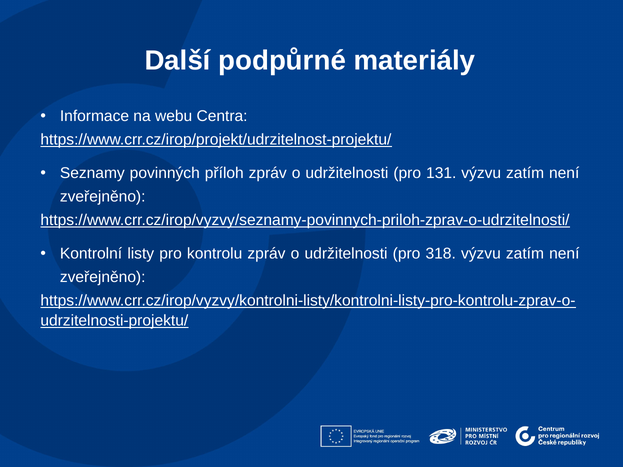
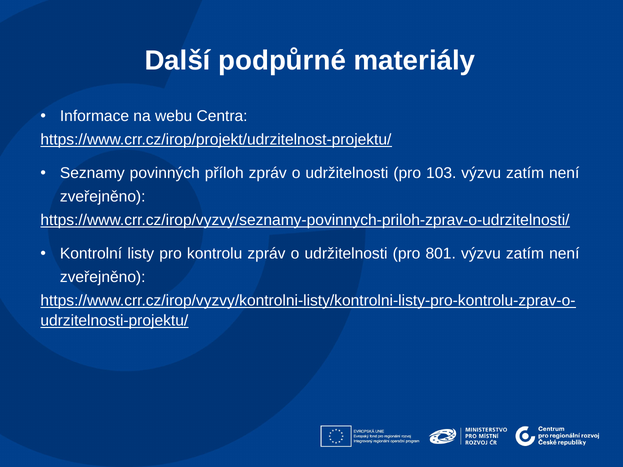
131: 131 -> 103
318: 318 -> 801
